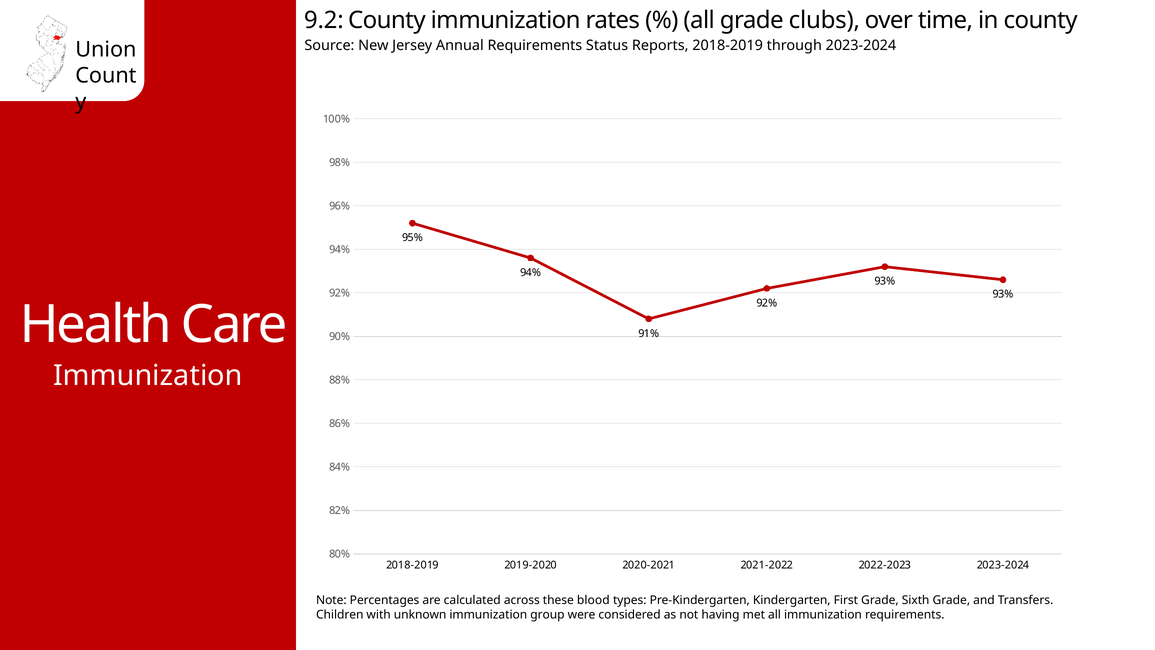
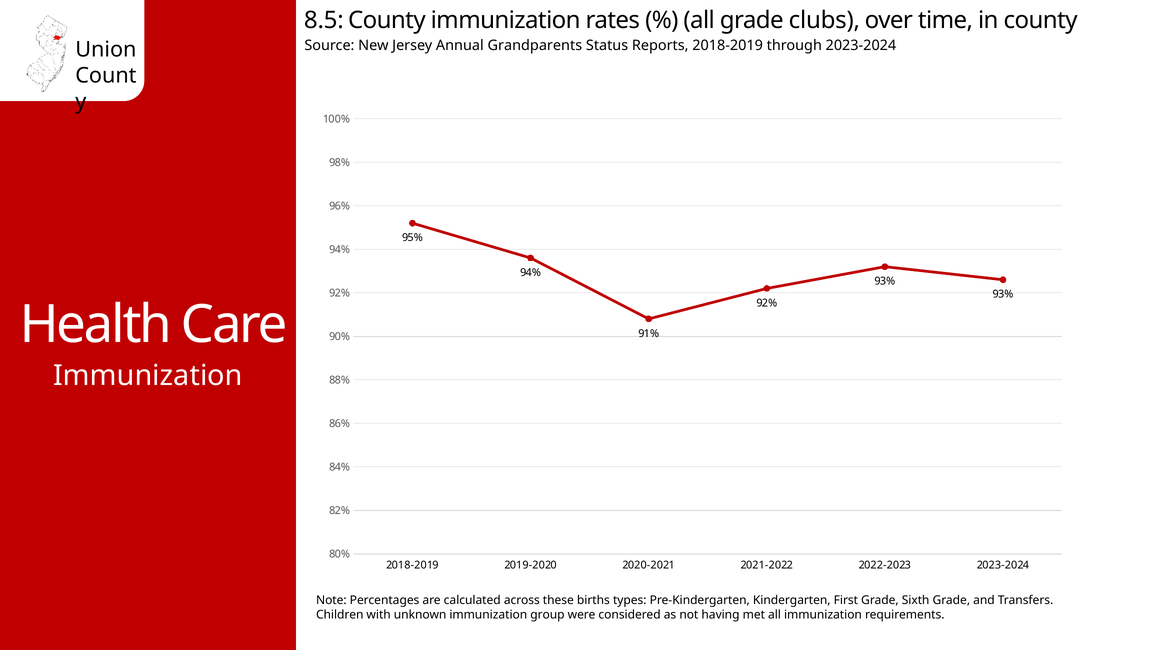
9.2: 9.2 -> 8.5
Annual Requirements: Requirements -> Grandparents
blood: blood -> births
